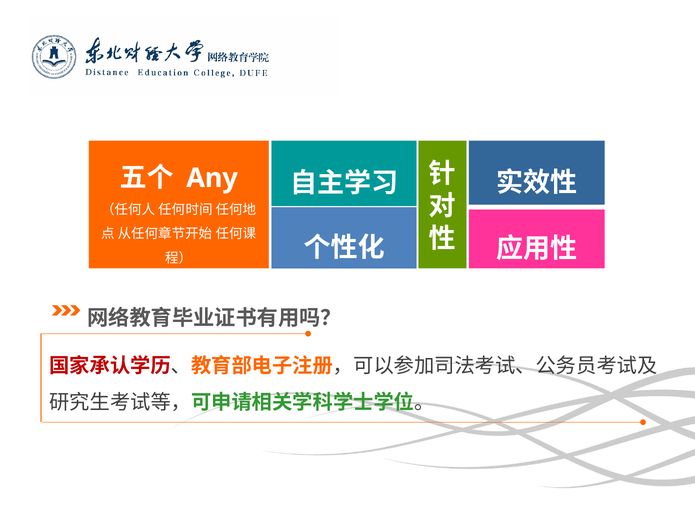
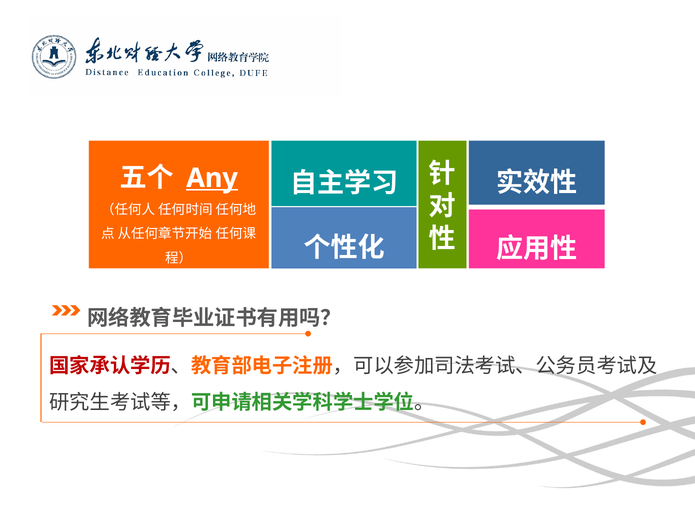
Any underline: none -> present
